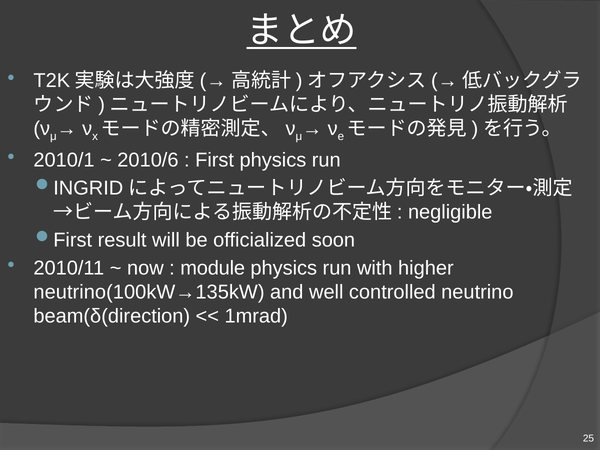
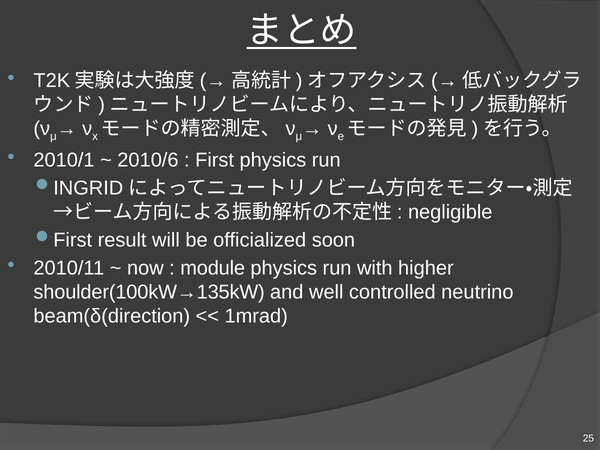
neutrino(100kW→135kW: neutrino(100kW→135kW -> shoulder(100kW→135kW
